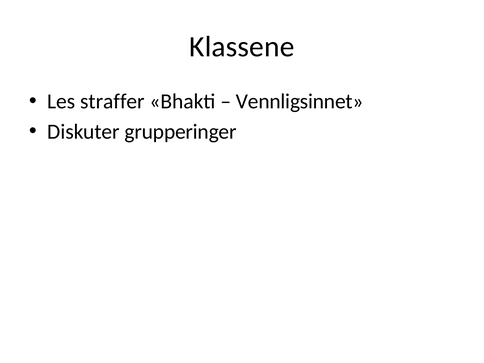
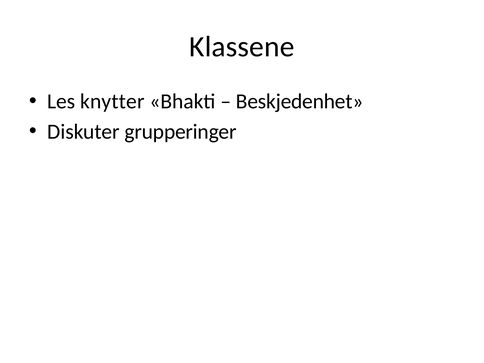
straffer: straffer -> knytter
Vennligsinnet: Vennligsinnet -> Beskjedenhet
